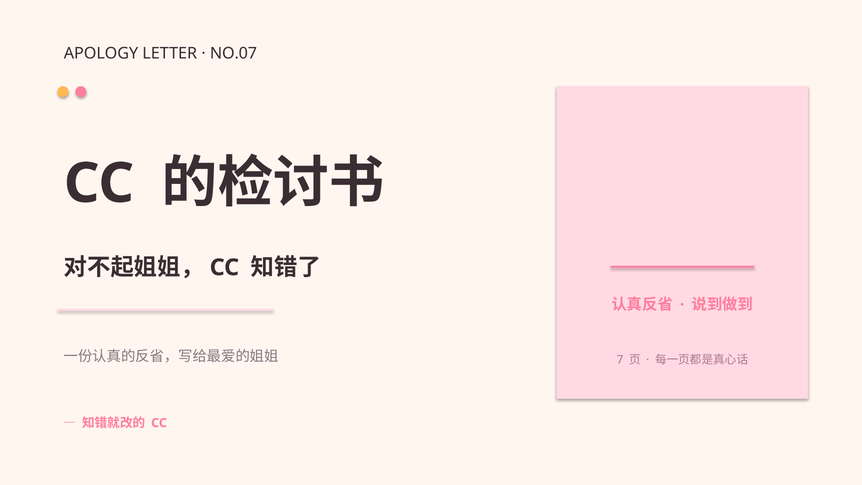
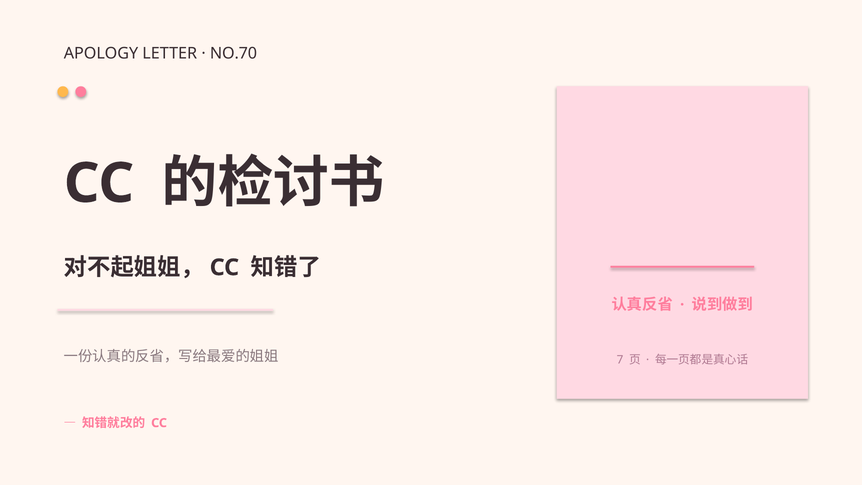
NO.07: NO.07 -> NO.70
